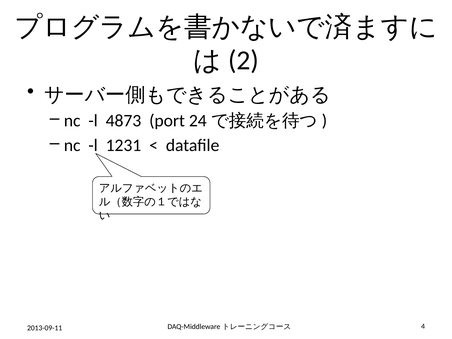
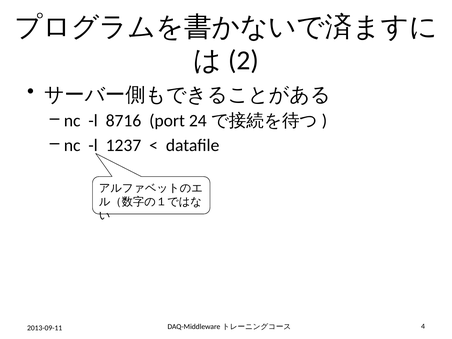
4873: 4873 -> 8716
1231: 1231 -> 1237
